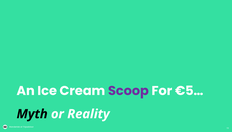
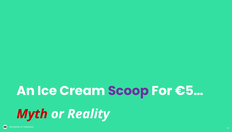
Myth colour: black -> red
